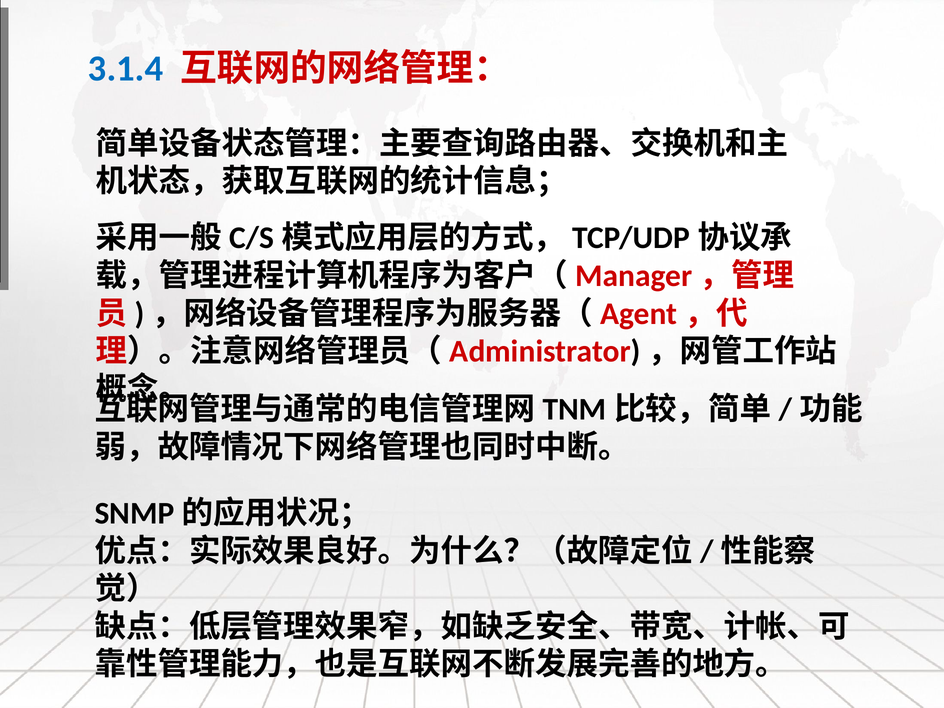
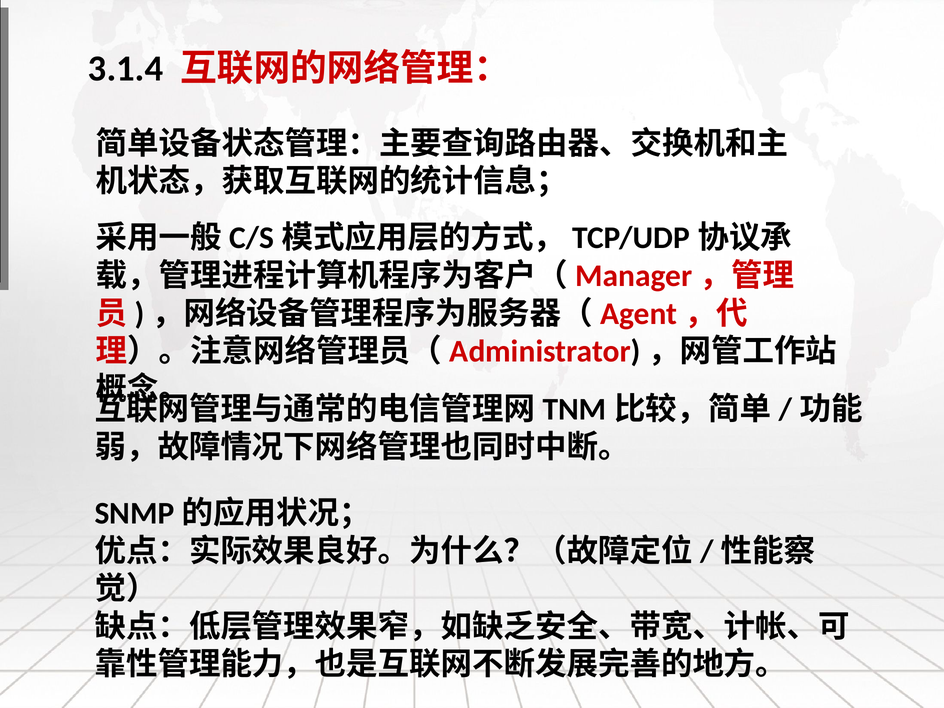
3.1.4 colour: blue -> black
